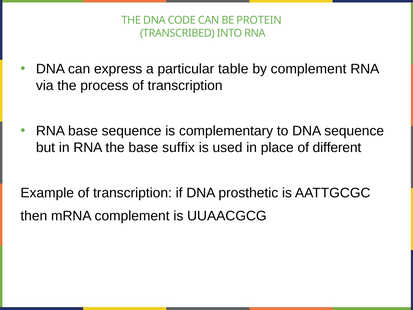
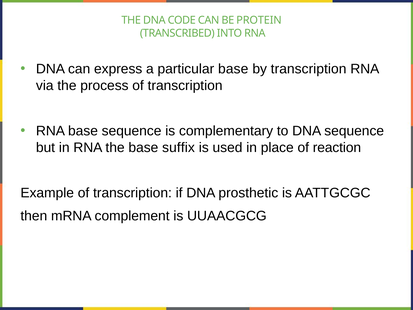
particular table: table -> base
by complement: complement -> transcription
different: different -> reaction
